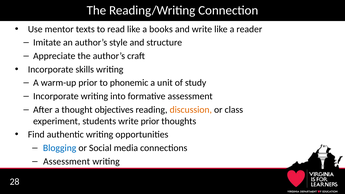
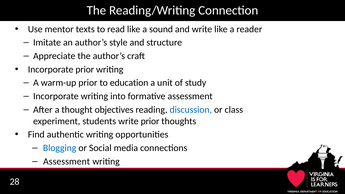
books: books -> sound
Incorporate skills: skills -> prior
phonemic: phonemic -> education
discussion colour: orange -> blue
